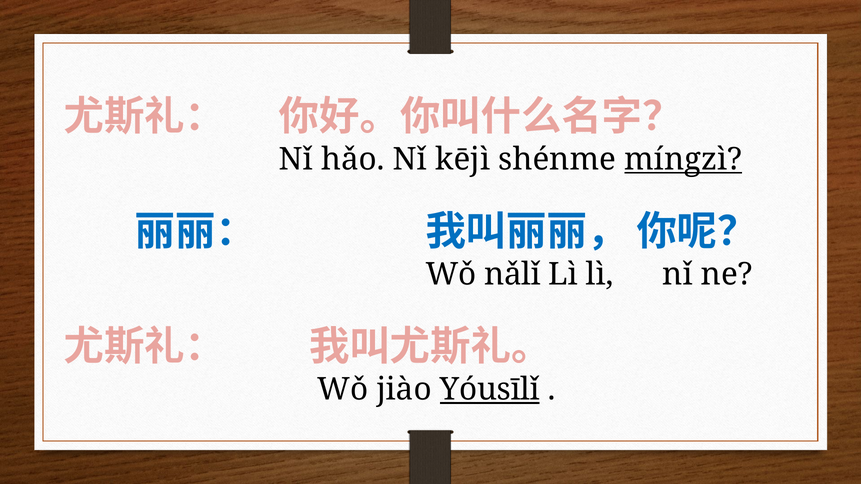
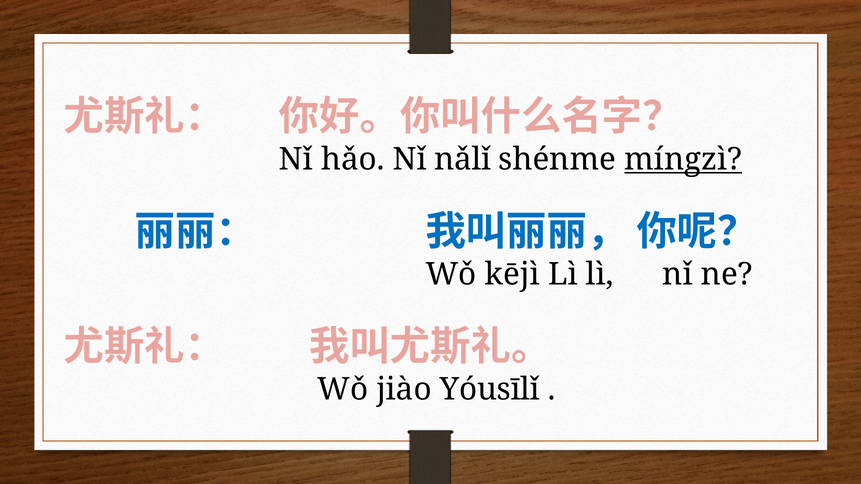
kējì: kējì -> nǎlǐ
nǎlǐ: nǎlǐ -> kējì
Yóusīlǐ underline: present -> none
